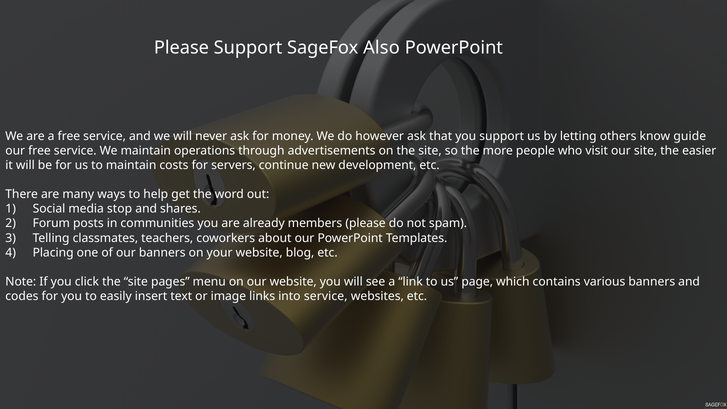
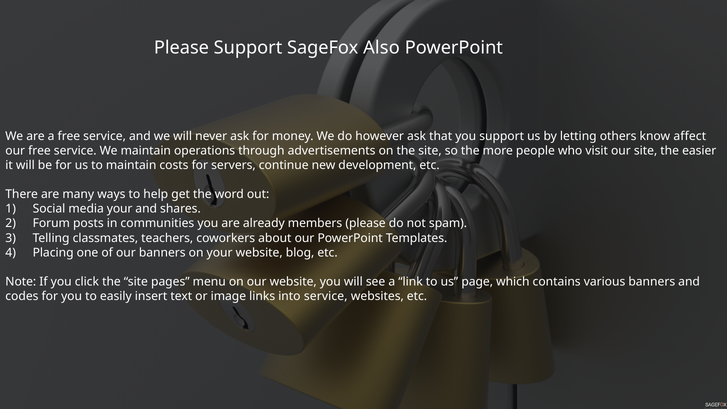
guide: guide -> affect
media stop: stop -> your
